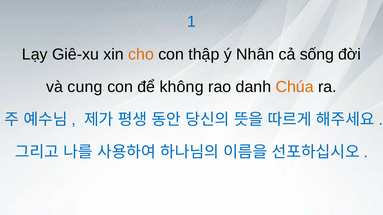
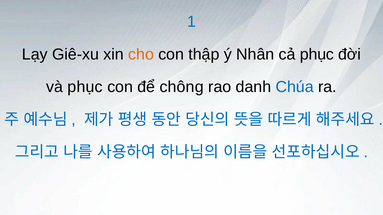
cả sống: sống -> phục
và cung: cung -> phục
không: không -> chông
Chúa colour: orange -> blue
